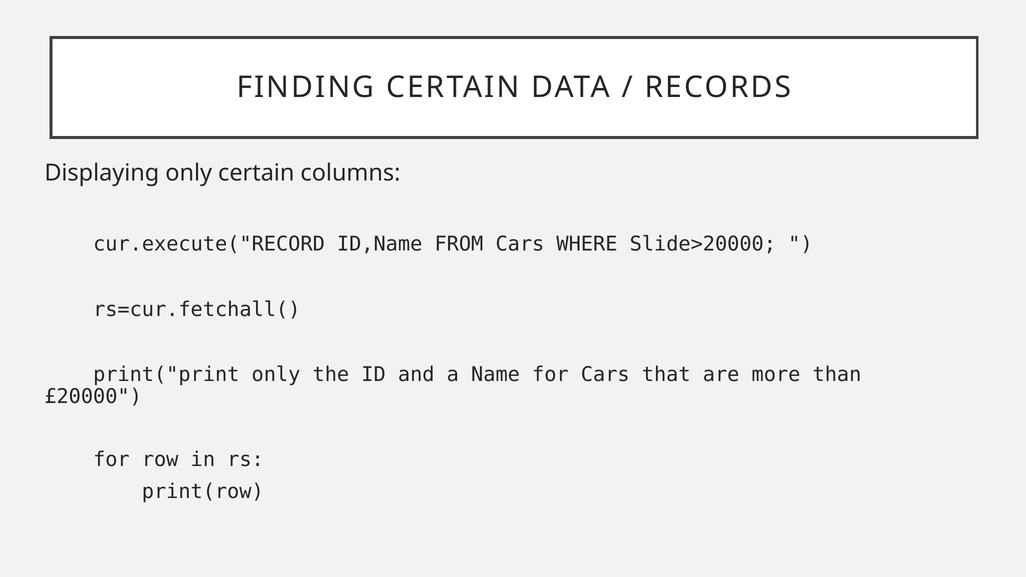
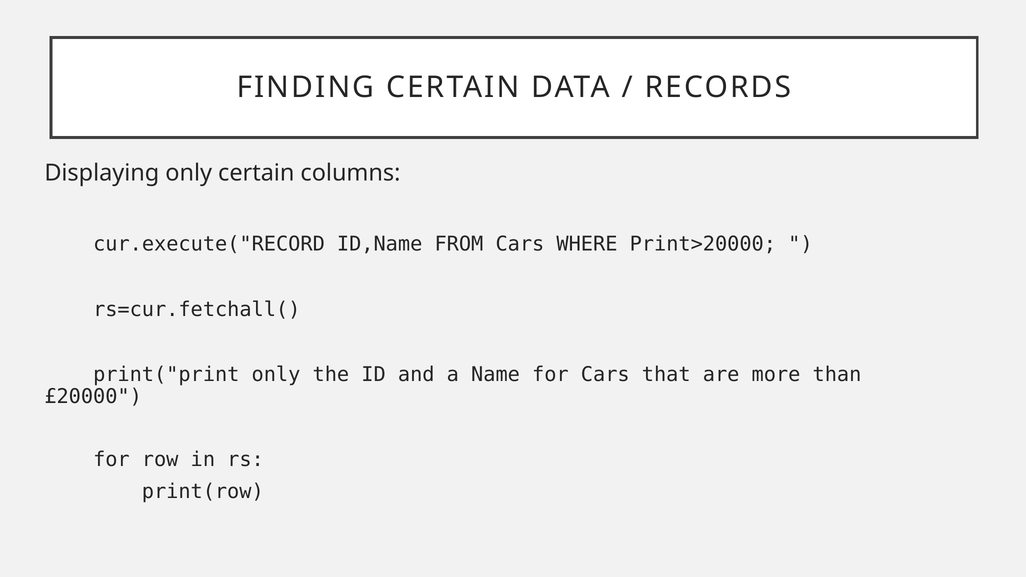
Slide>20000: Slide>20000 -> Print>20000
